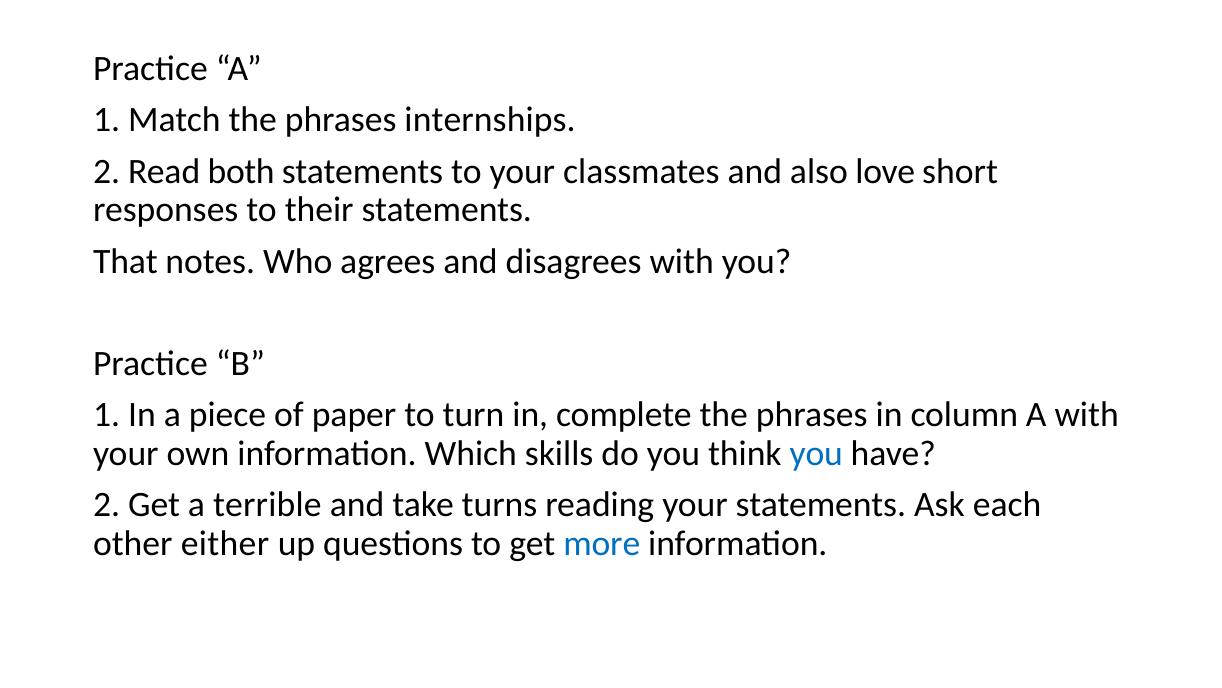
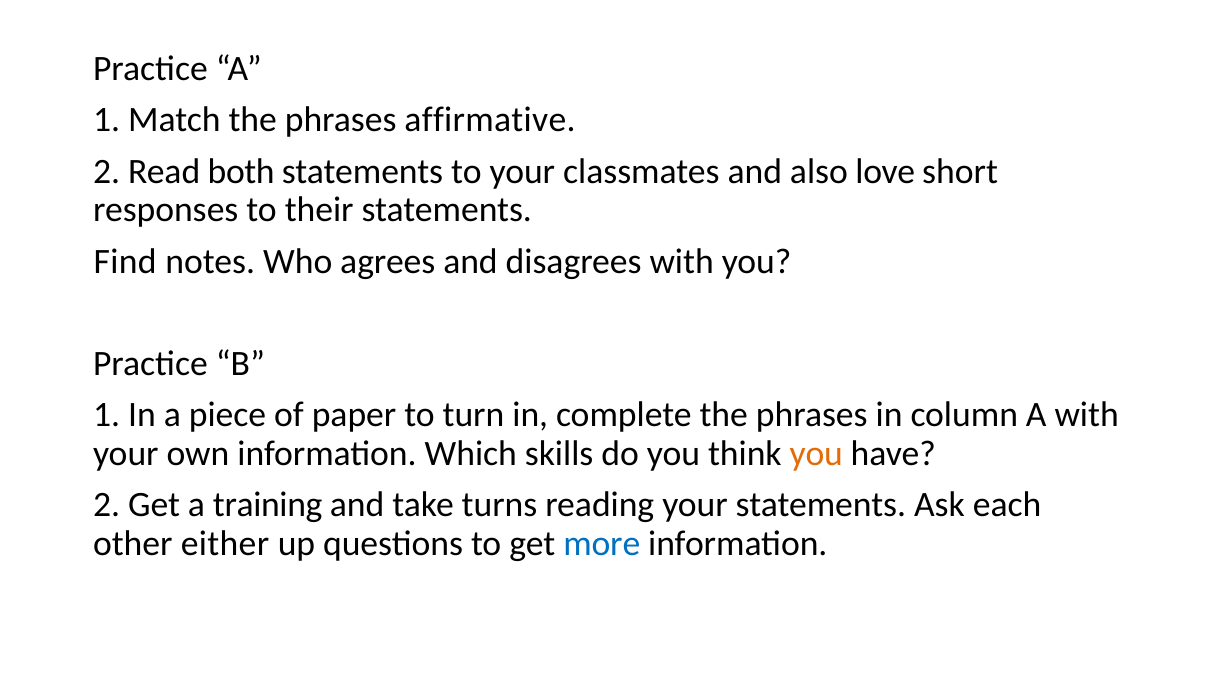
internships: internships -> affirmative
That: That -> Find
you at (816, 453) colour: blue -> orange
terrible: terrible -> training
